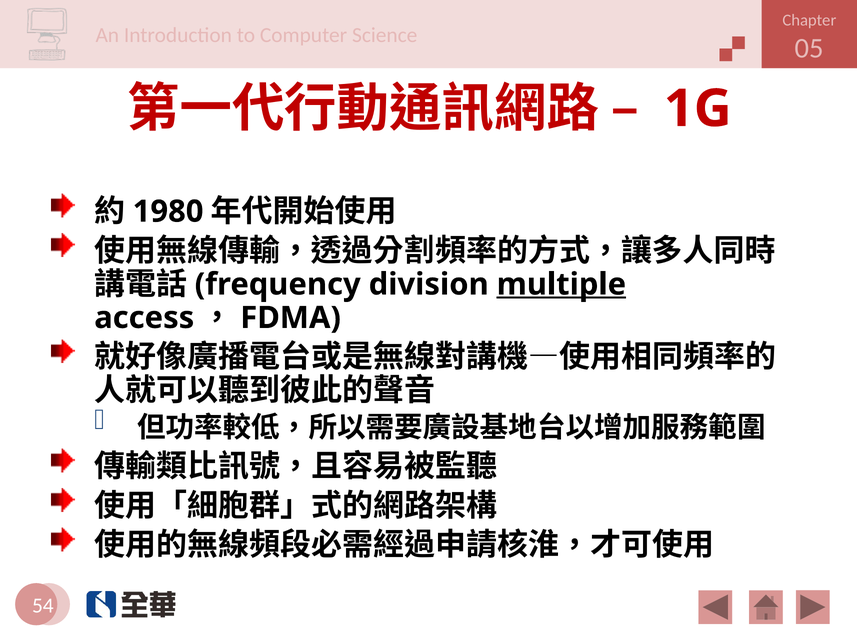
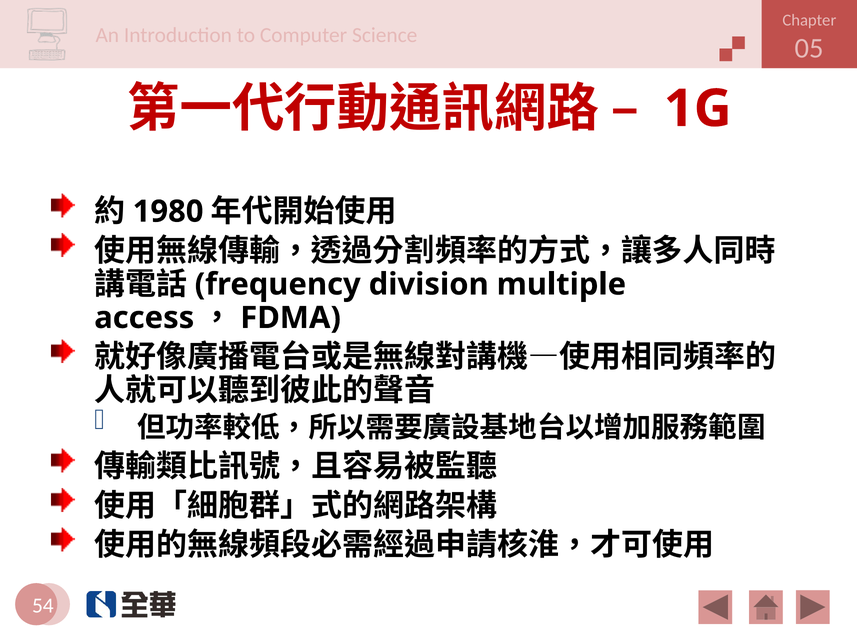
multiple underline: present -> none
